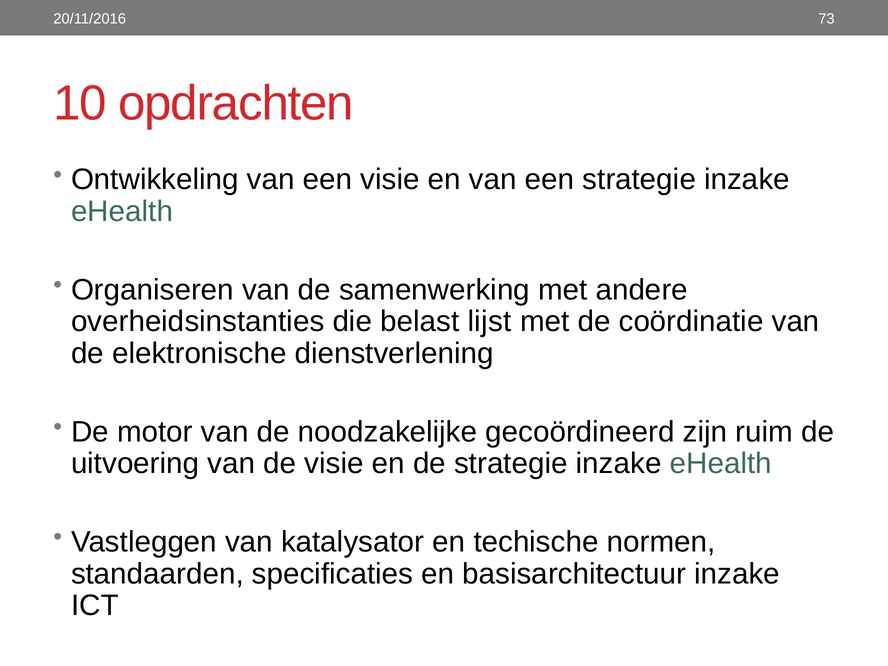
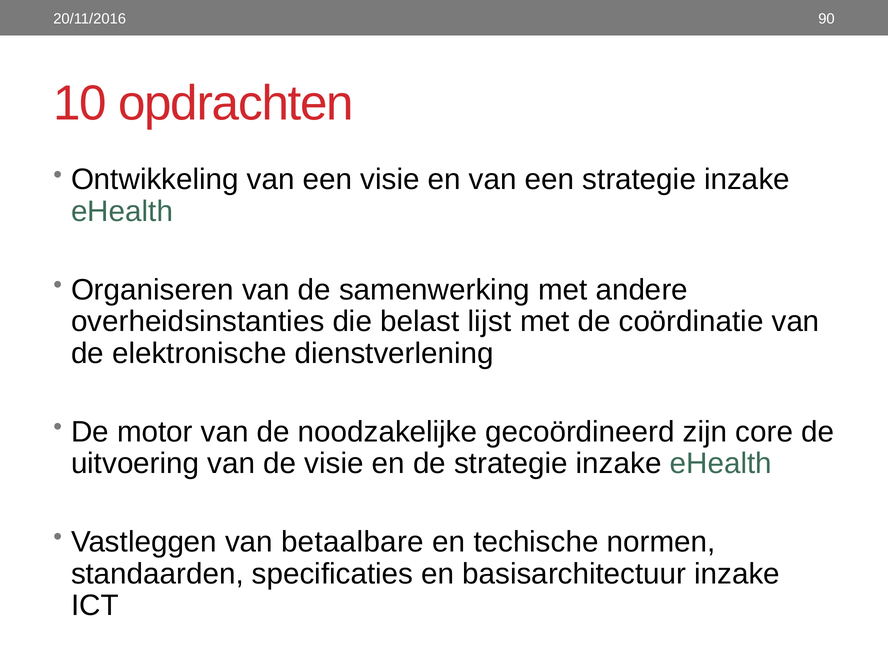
73: 73 -> 90
ruim: ruim -> core
katalysator: katalysator -> betaalbare
